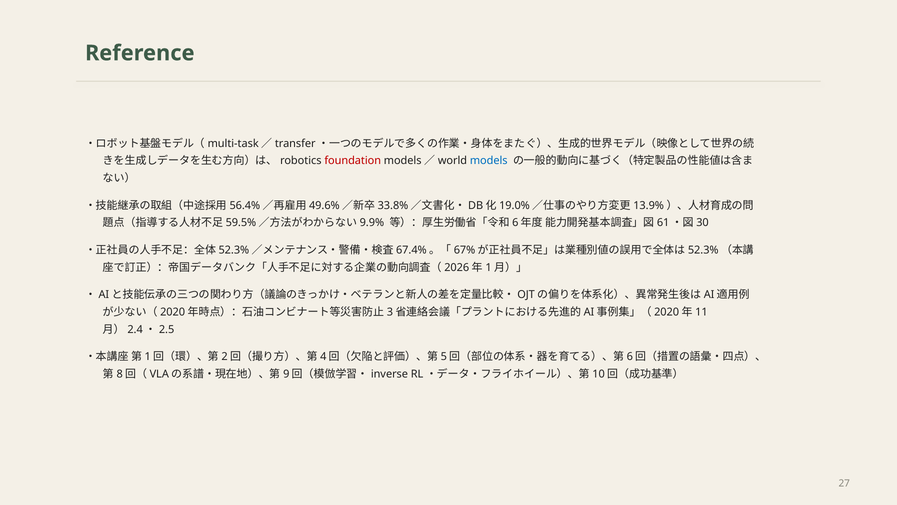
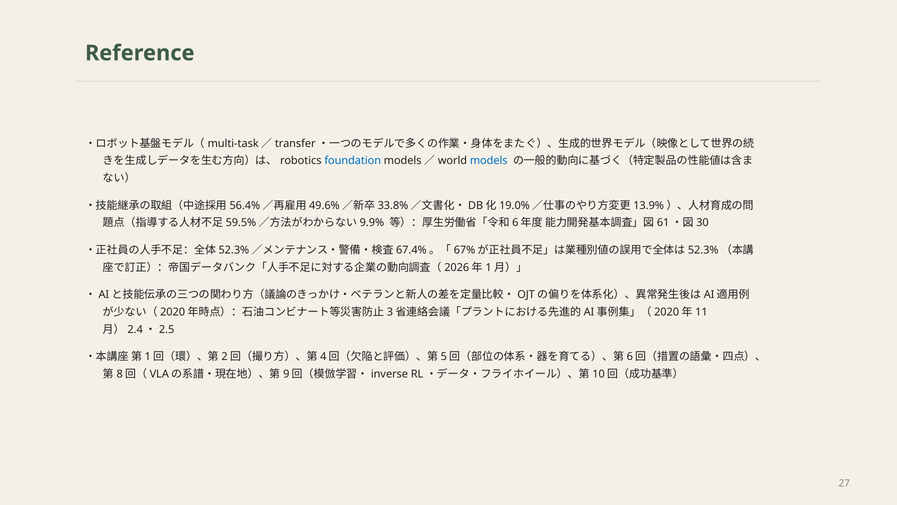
foundation colour: red -> blue
